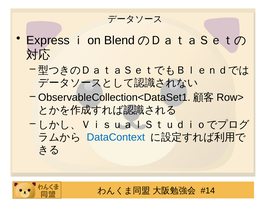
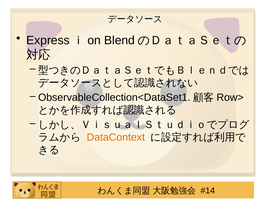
DataContext colour: blue -> orange
